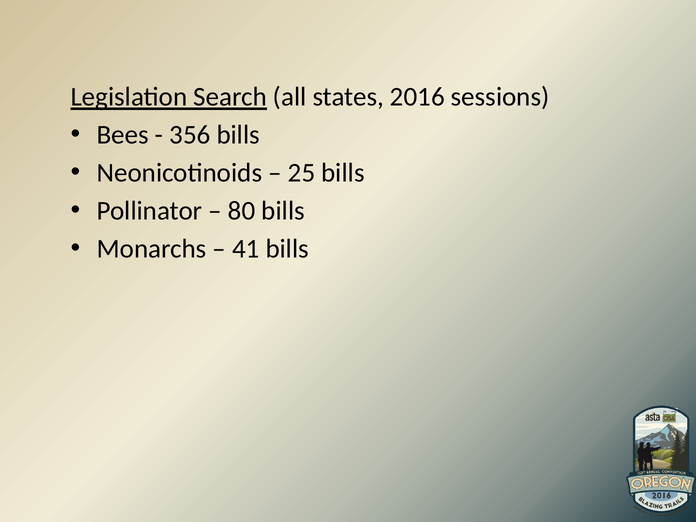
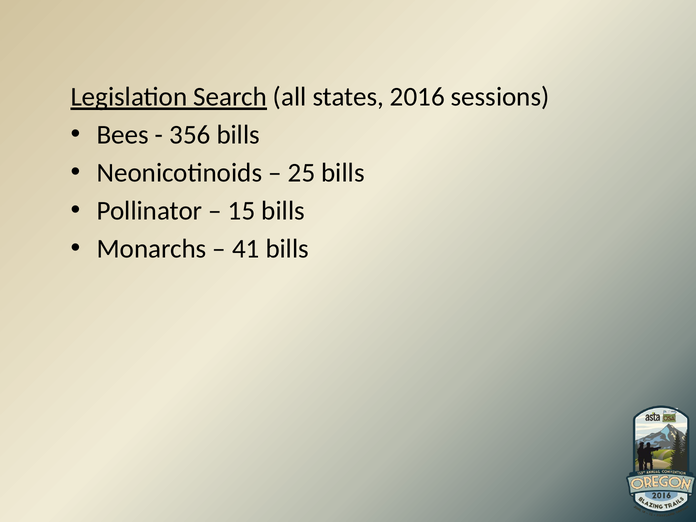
80: 80 -> 15
